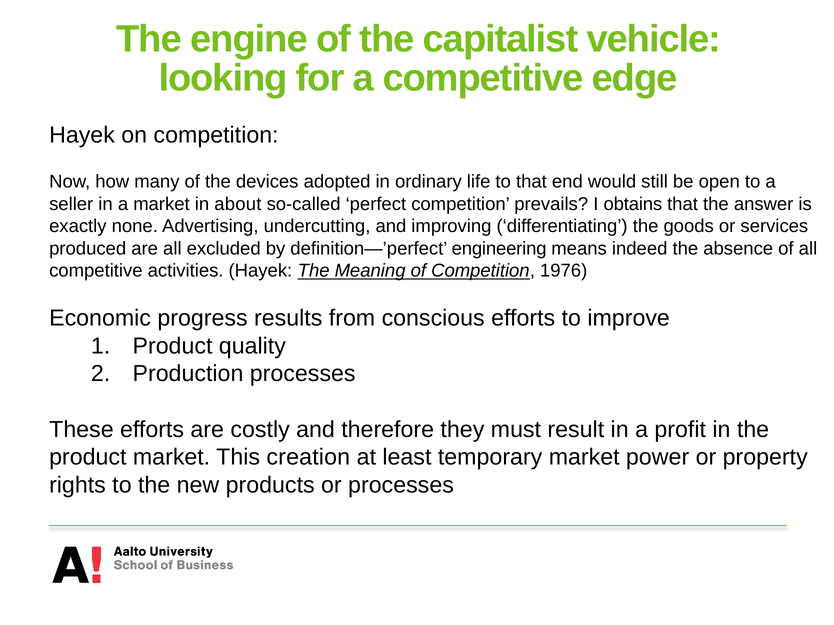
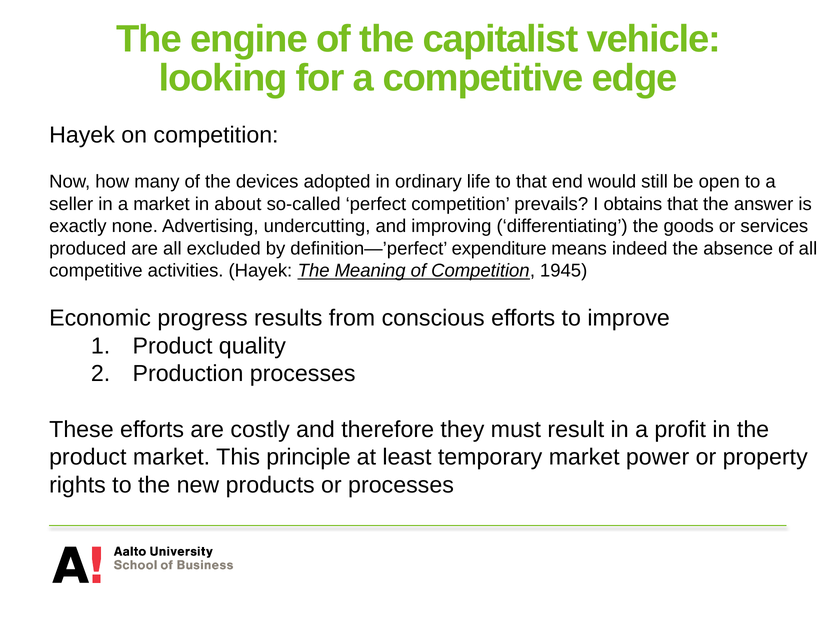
engineering: engineering -> expenditure
1976: 1976 -> 1945
creation: creation -> principle
